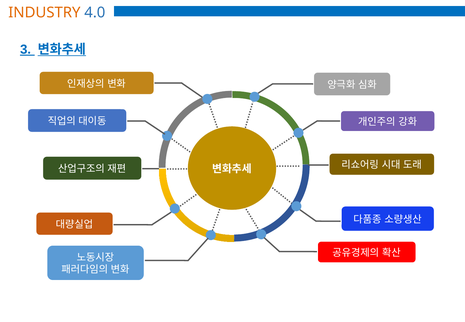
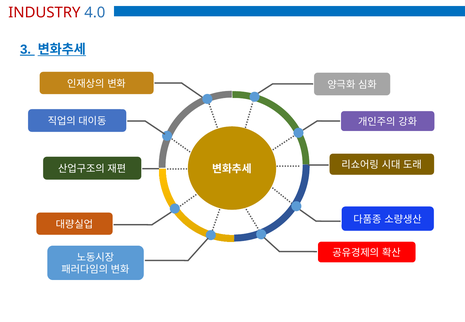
INDUSTRY colour: orange -> red
